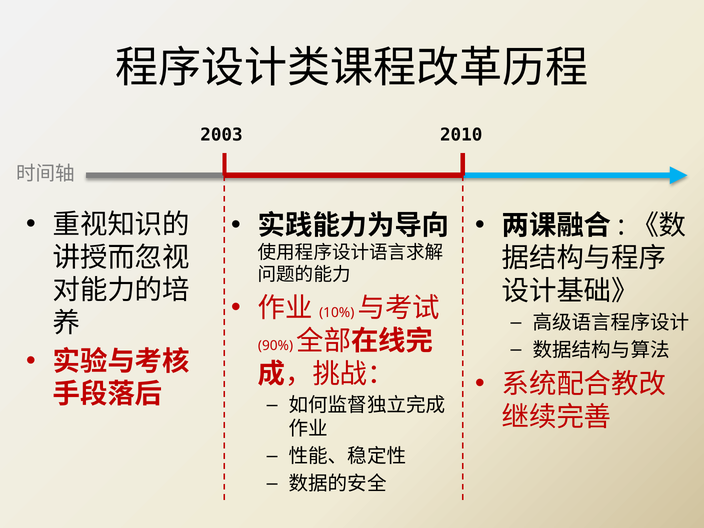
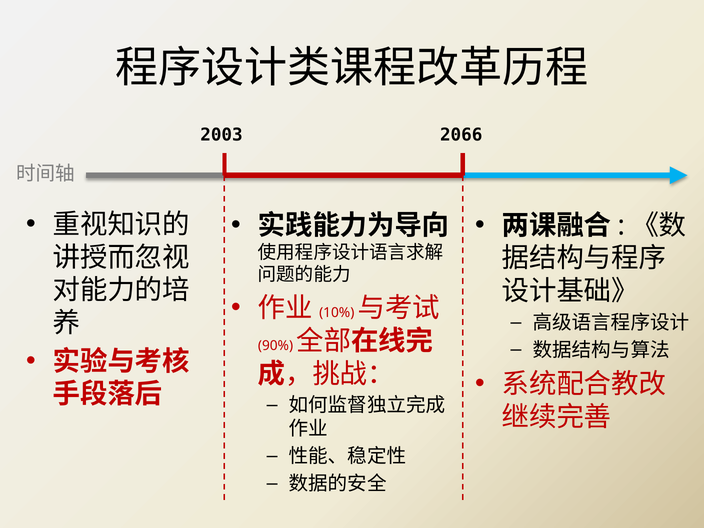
2010: 2010 -> 2066
